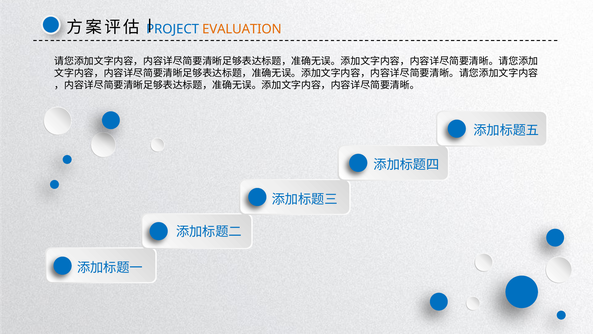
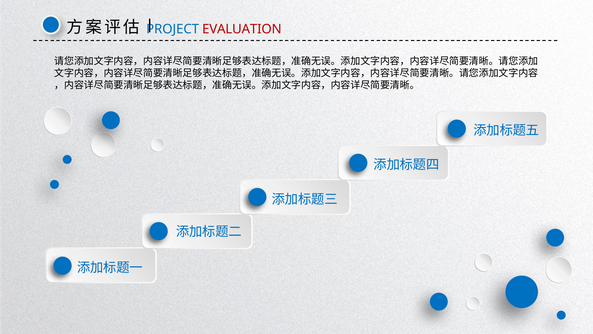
EVALUATION colour: orange -> red
